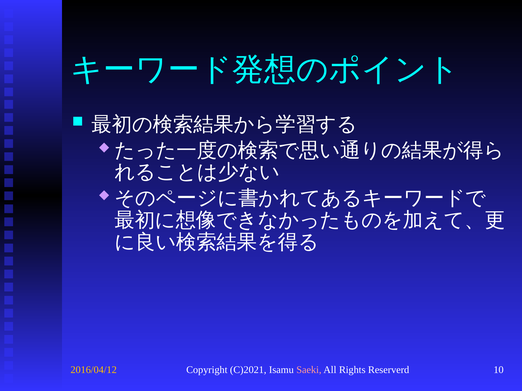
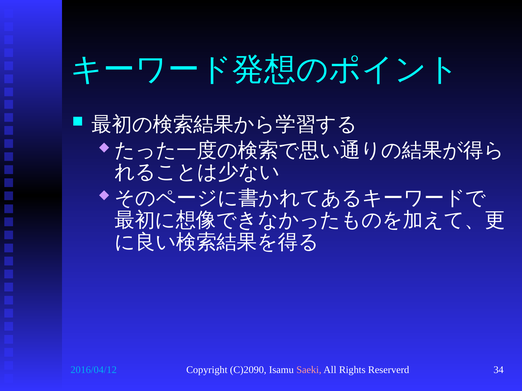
2016/04/12 colour: yellow -> light blue
C)2021: C)2021 -> C)2090
10: 10 -> 34
